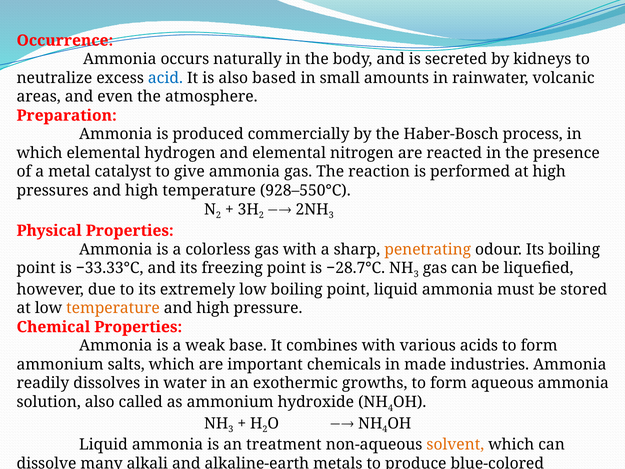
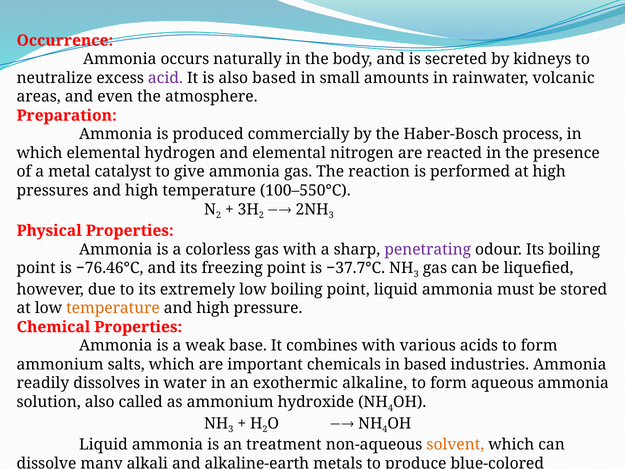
acid colour: blue -> purple
928–550°C: 928–550°C -> 100–550°C
penetrating colour: orange -> purple
−33.33°C: −33.33°C -> −76.46°C
−28.7°C: −28.7°C -> −37.7°C
in made: made -> based
growths: growths -> alkaline
